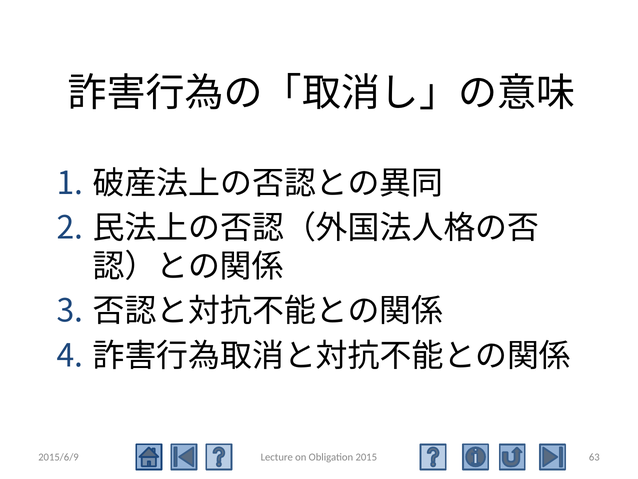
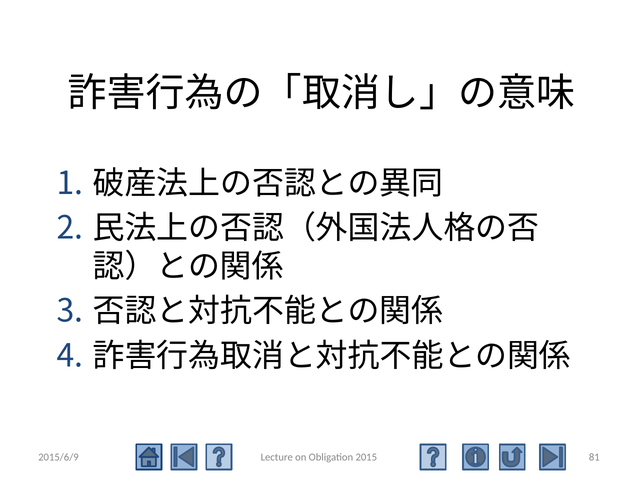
63: 63 -> 81
